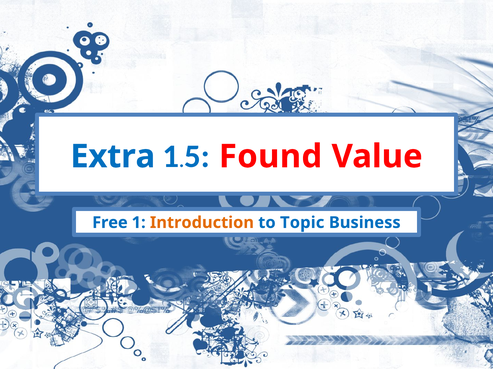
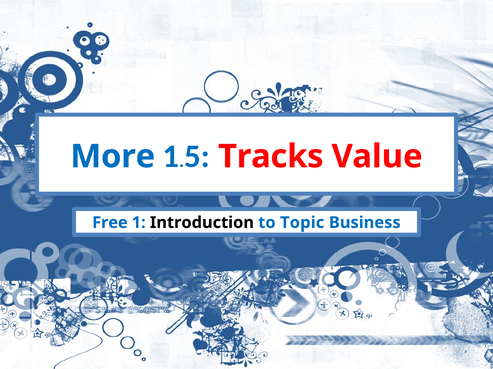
Extra: Extra -> More
Found: Found -> Tracks
Introduction colour: orange -> black
